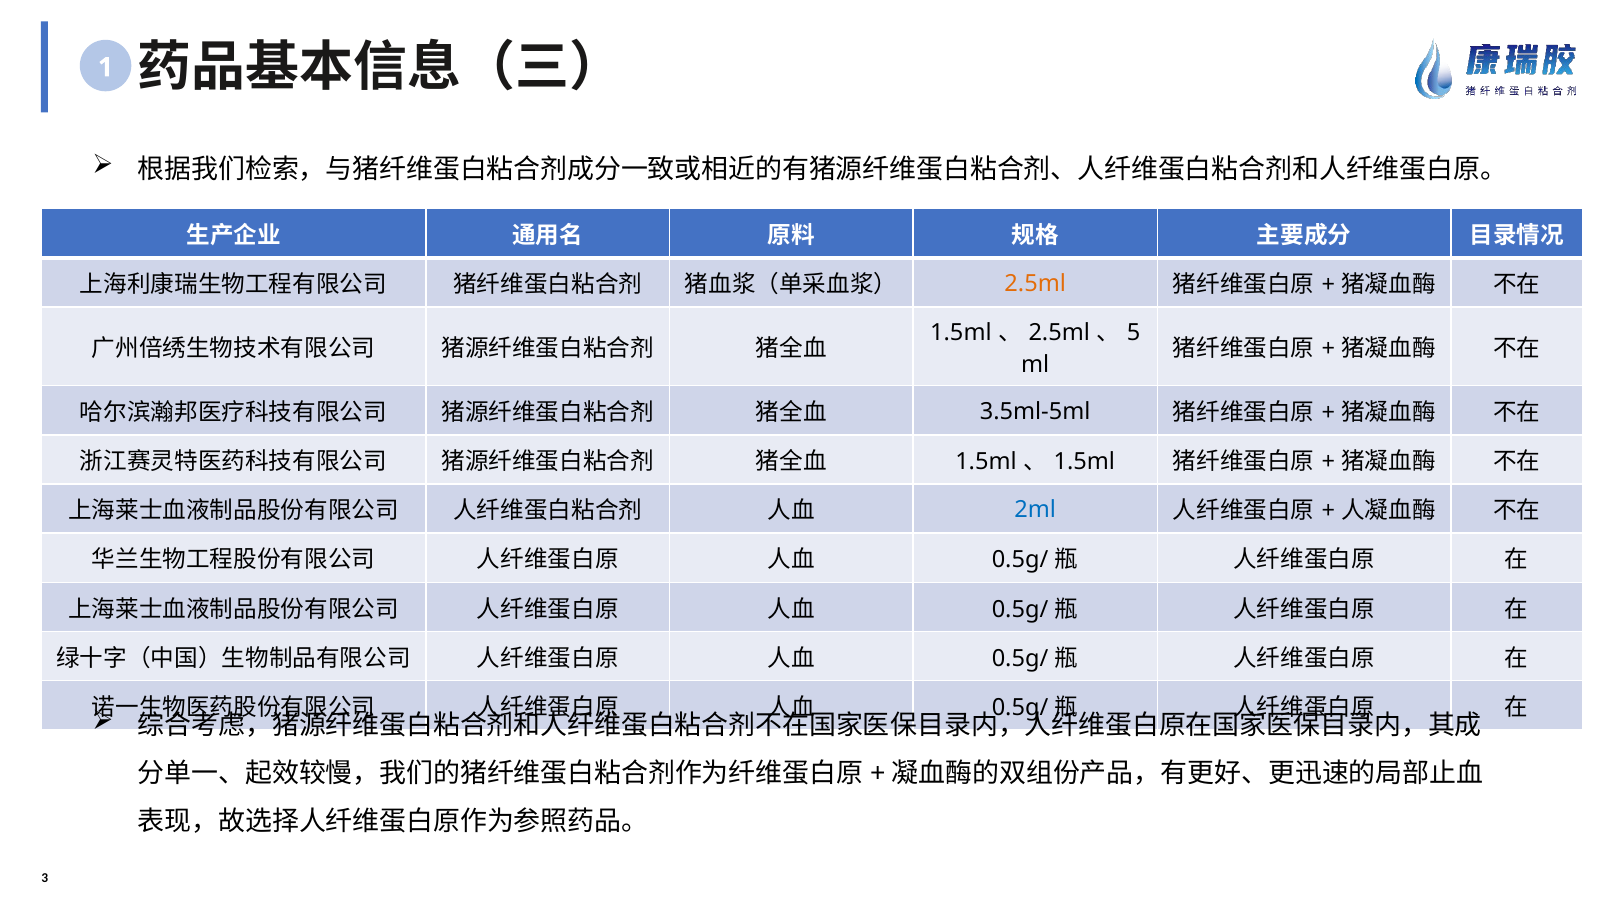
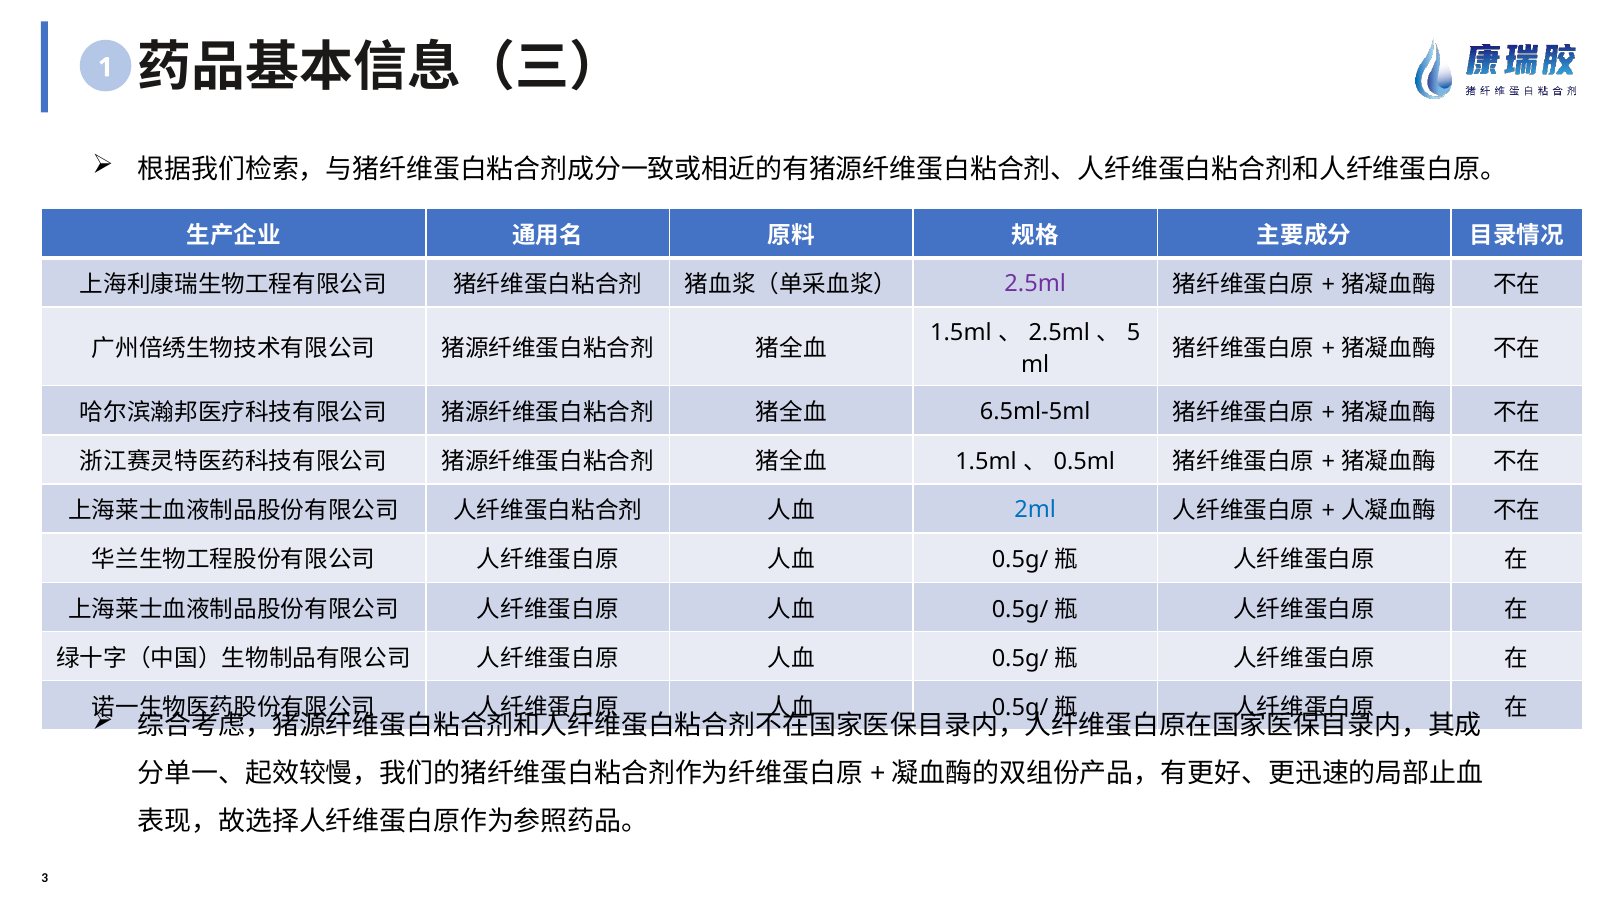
2.5ml at (1035, 284) colour: orange -> purple
3.5ml-5ml: 3.5ml-5ml -> 6.5ml-5ml
1.5ml at (1084, 462): 1.5ml -> 0.5ml
